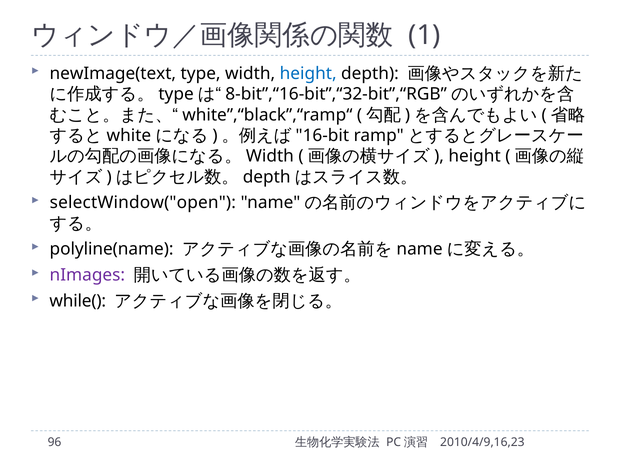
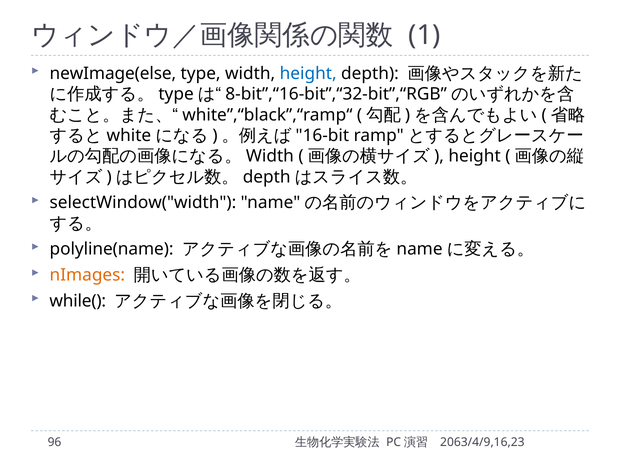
newImage(text: newImage(text -> newImage(else
selectWindow("open: selectWindow("open -> selectWindow("width
nImages colour: purple -> orange
2010/4/9,16,23: 2010/4/9,16,23 -> 2063/4/9,16,23
